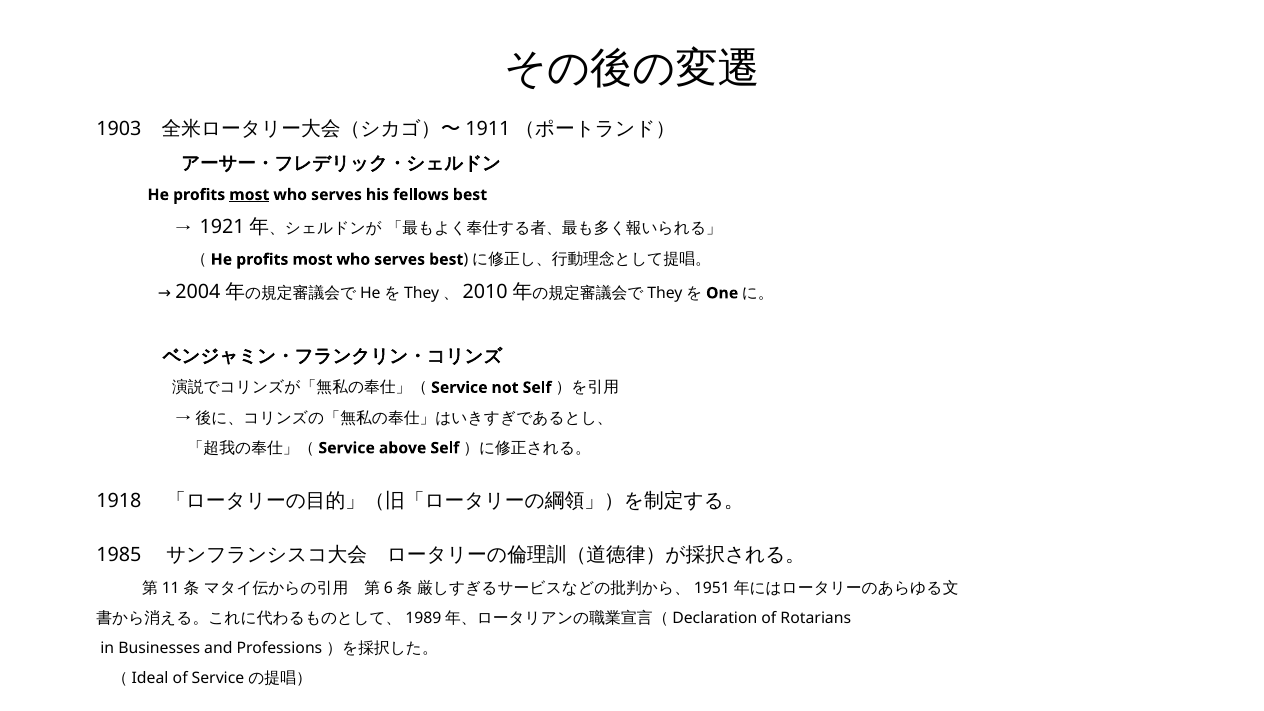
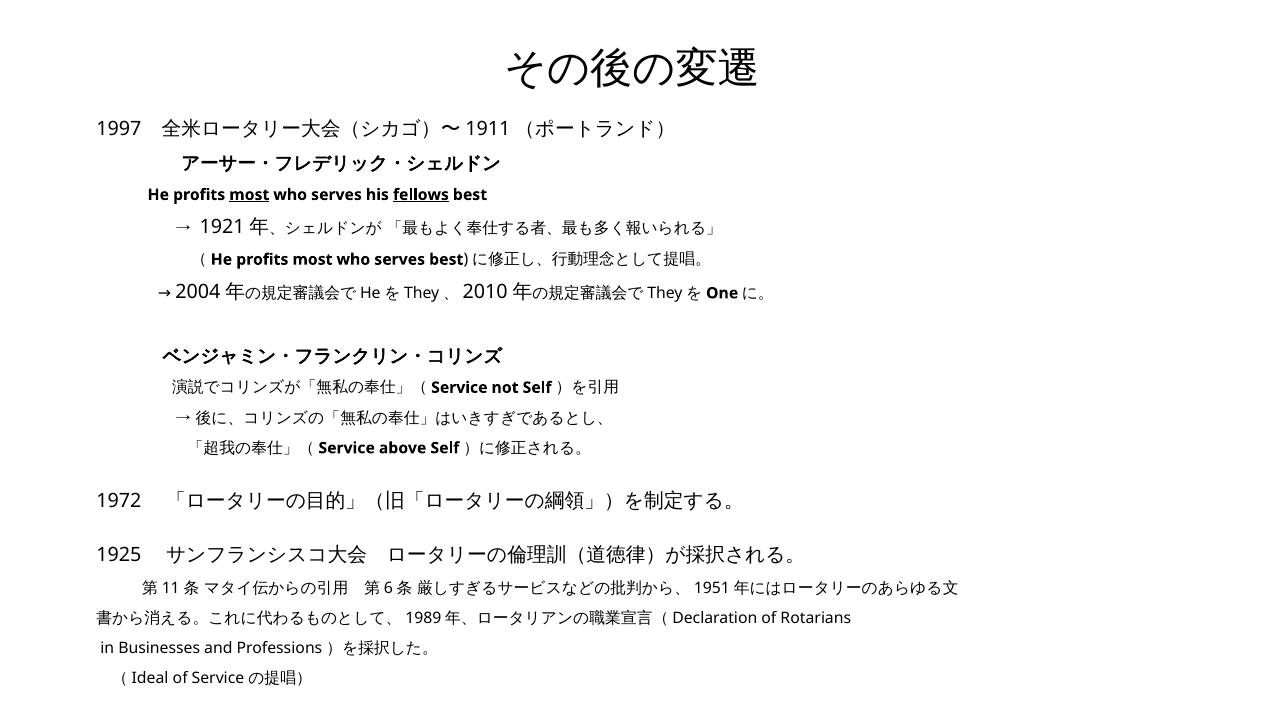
1903: 1903 -> 1997
fellows underline: none -> present
1918: 1918 -> 1972
1985: 1985 -> 1925
